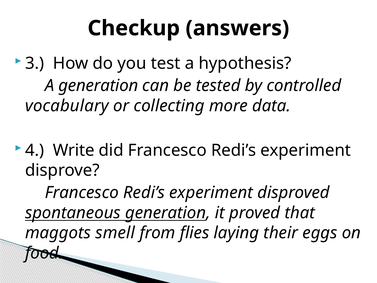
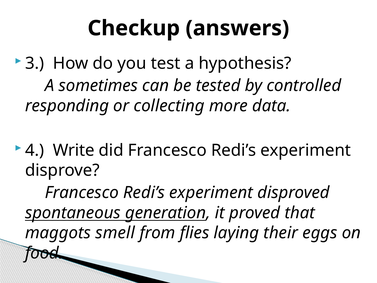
A generation: generation -> sometimes
vocabulary: vocabulary -> responding
